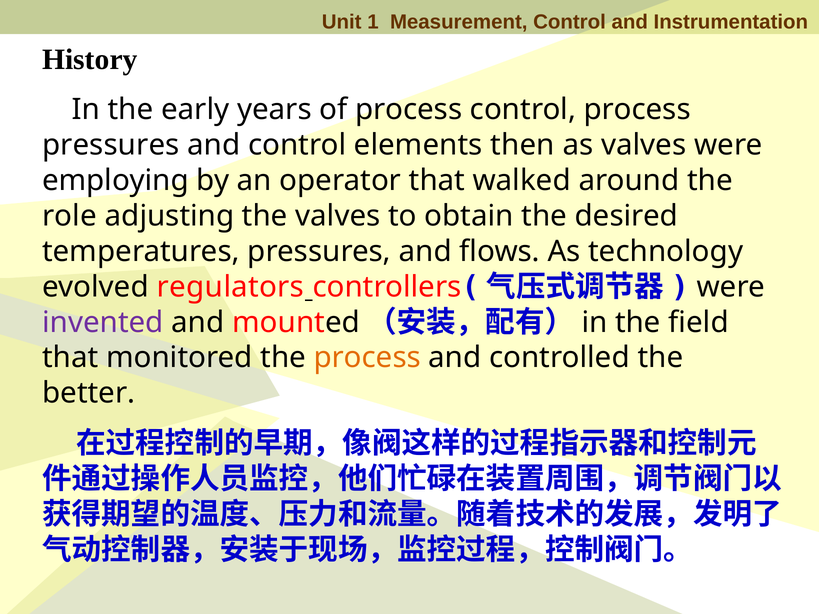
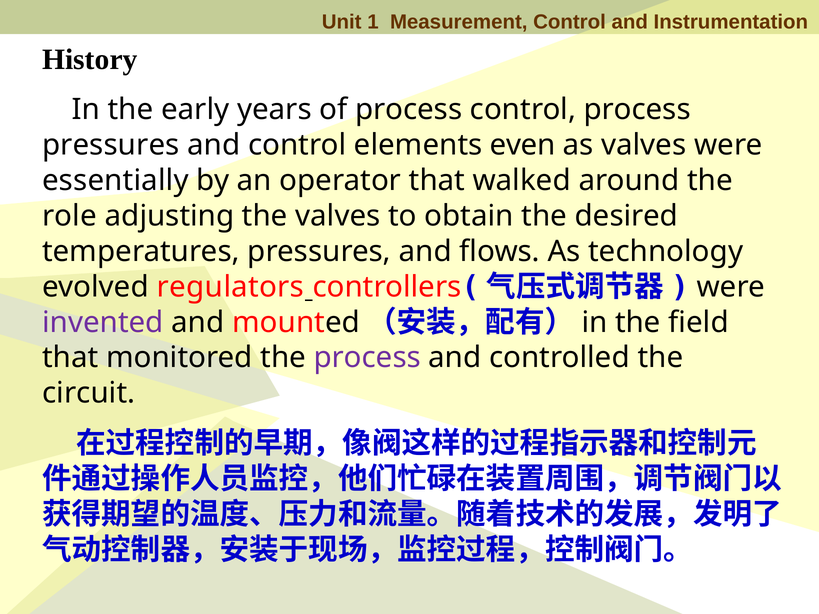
then: then -> even
employing: employing -> essentially
process at (367, 358) colour: orange -> purple
better: better -> circuit
